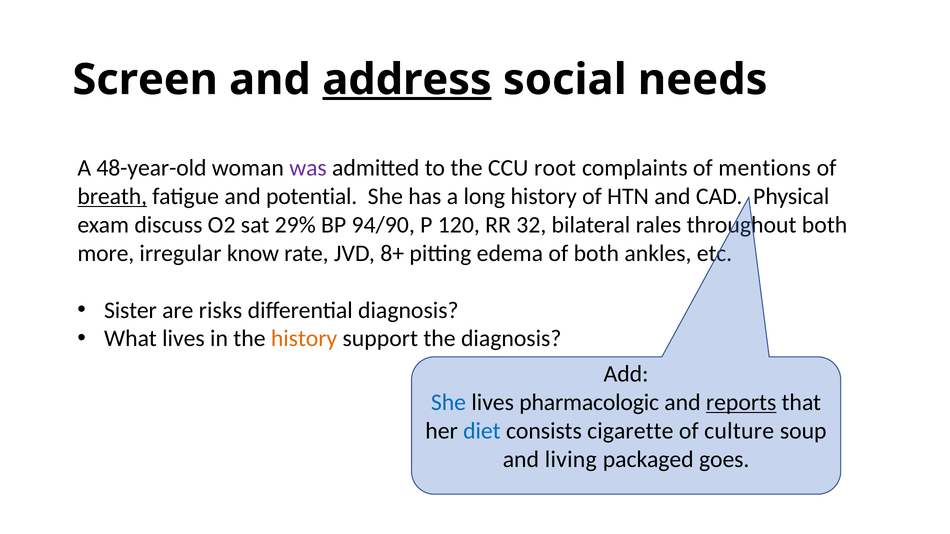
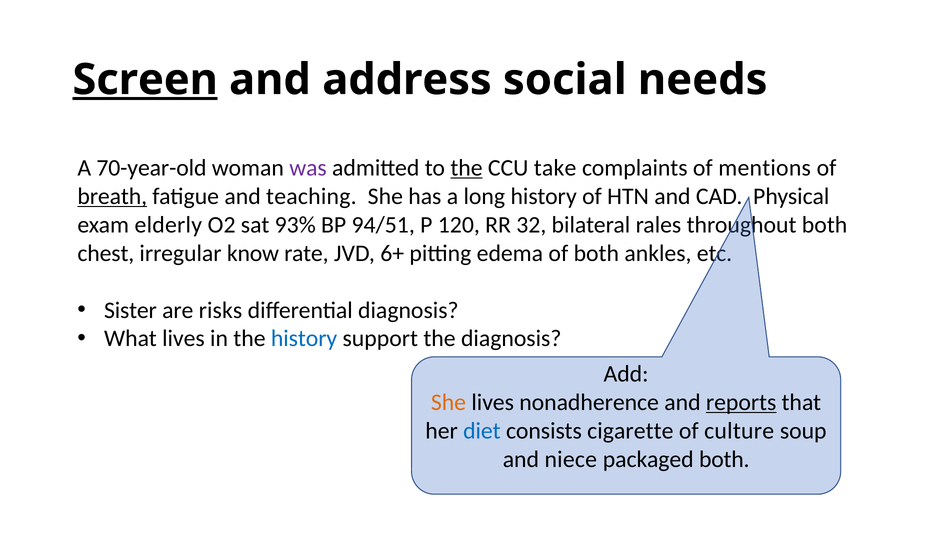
Screen underline: none -> present
address underline: present -> none
48-year-old: 48-year-old -> 70-year-old
the at (466, 168) underline: none -> present
root: root -> take
potential: potential -> teaching
discuss: discuss -> elderly
29%: 29% -> 93%
94/90: 94/90 -> 94/51
more: more -> chest
8+: 8+ -> 6+
history at (304, 339) colour: orange -> blue
She at (448, 403) colour: blue -> orange
pharmacologic: pharmacologic -> nonadherence
living: living -> niece
packaged goes: goes -> both
